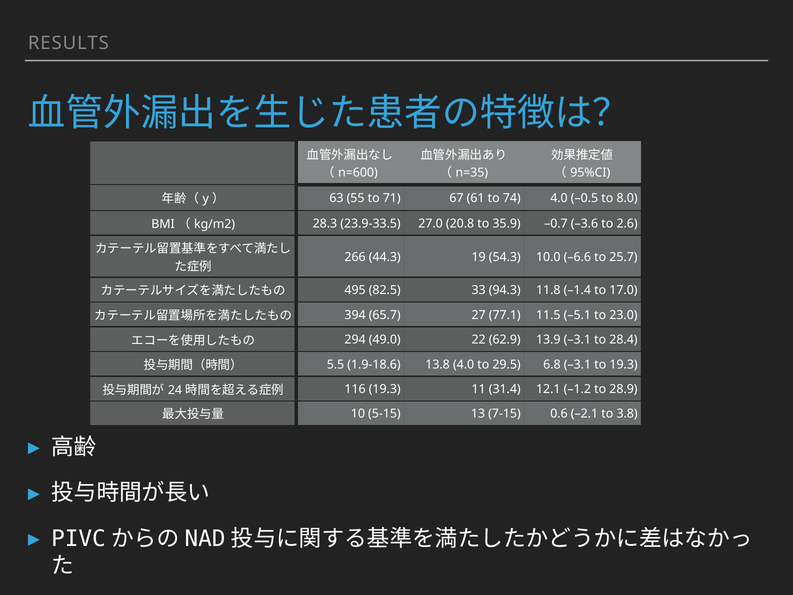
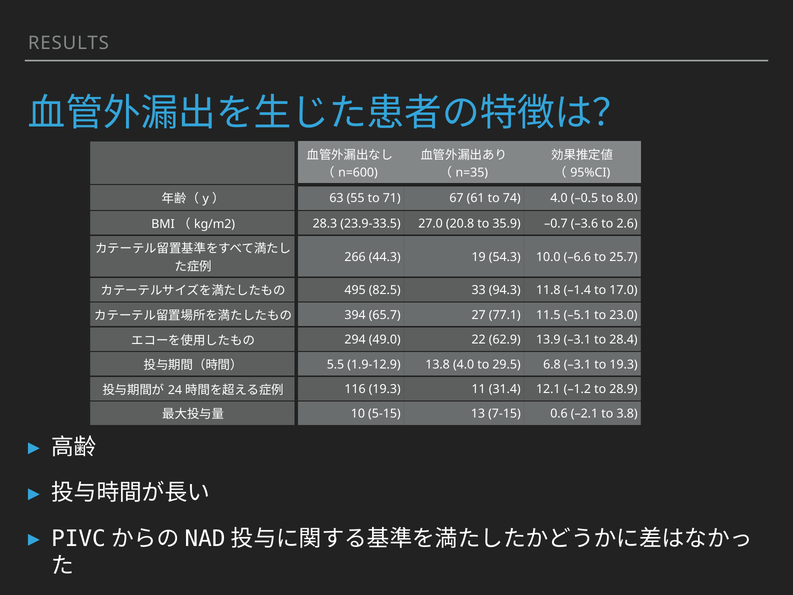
1.9-18.6: 1.9-18.6 -> 1.9-12.9
